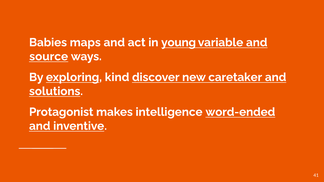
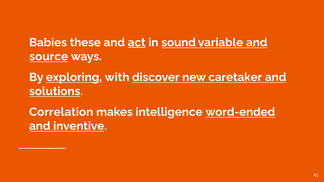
maps: maps -> these
act underline: none -> present
young: young -> sound
kind: kind -> with
Protagonist: Protagonist -> Correlation
